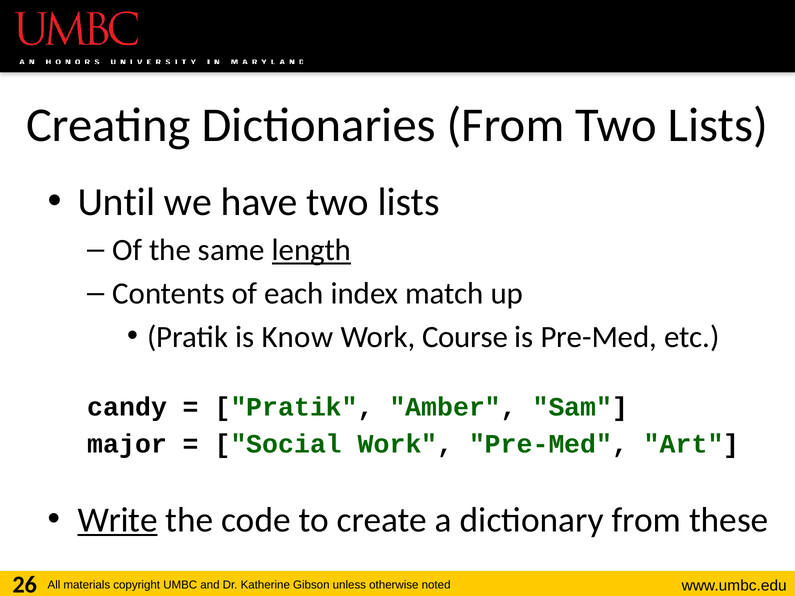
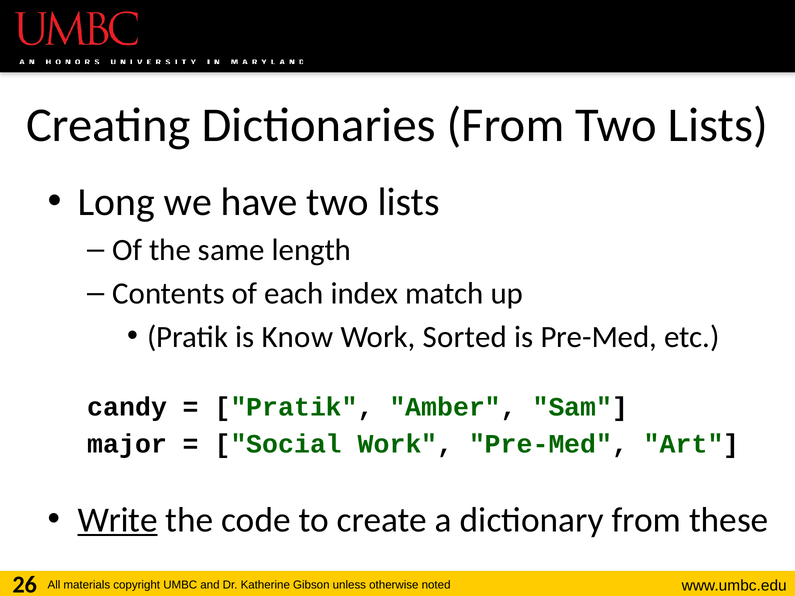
Until: Until -> Long
length underline: present -> none
Course: Course -> Sorted
